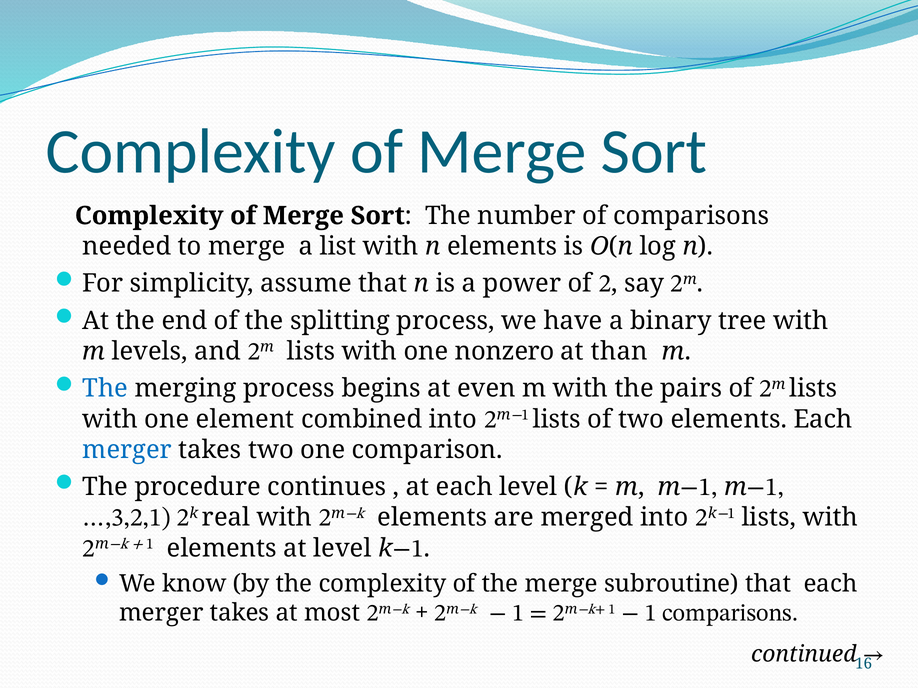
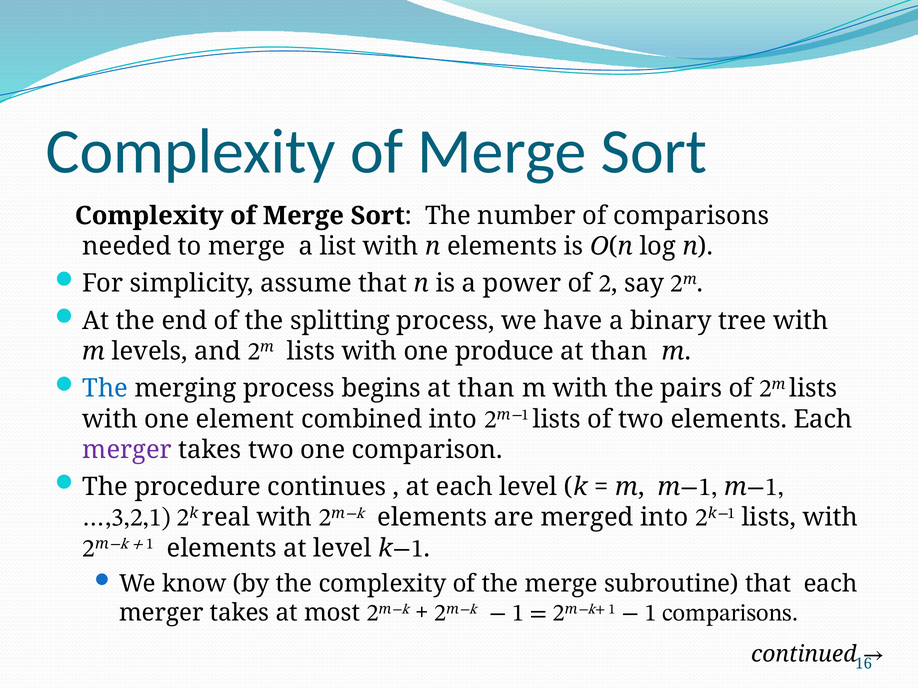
nonzero: nonzero -> produce
begins at even: even -> than
merger at (127, 450) colour: blue -> purple
